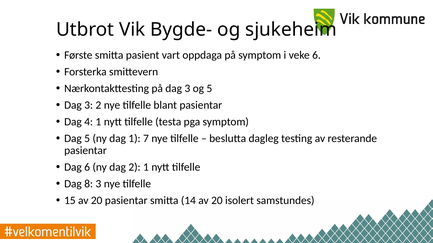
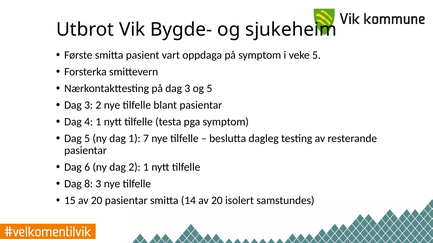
veke 6: 6 -> 5
